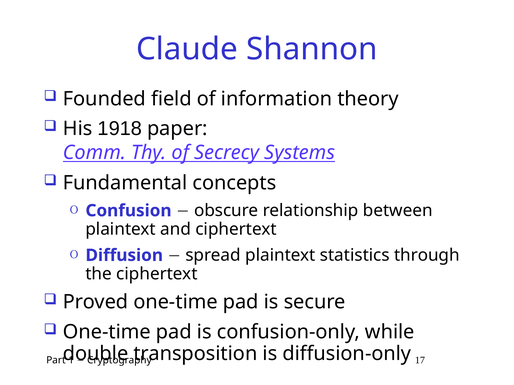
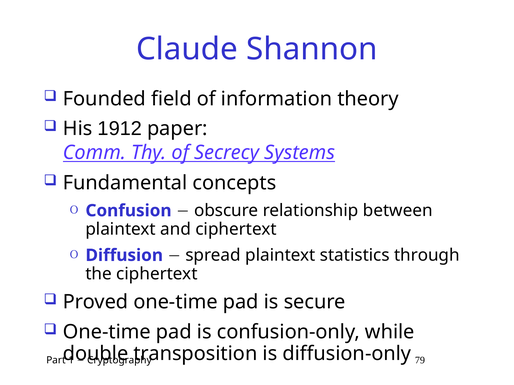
1918: 1918 -> 1912
17: 17 -> 79
